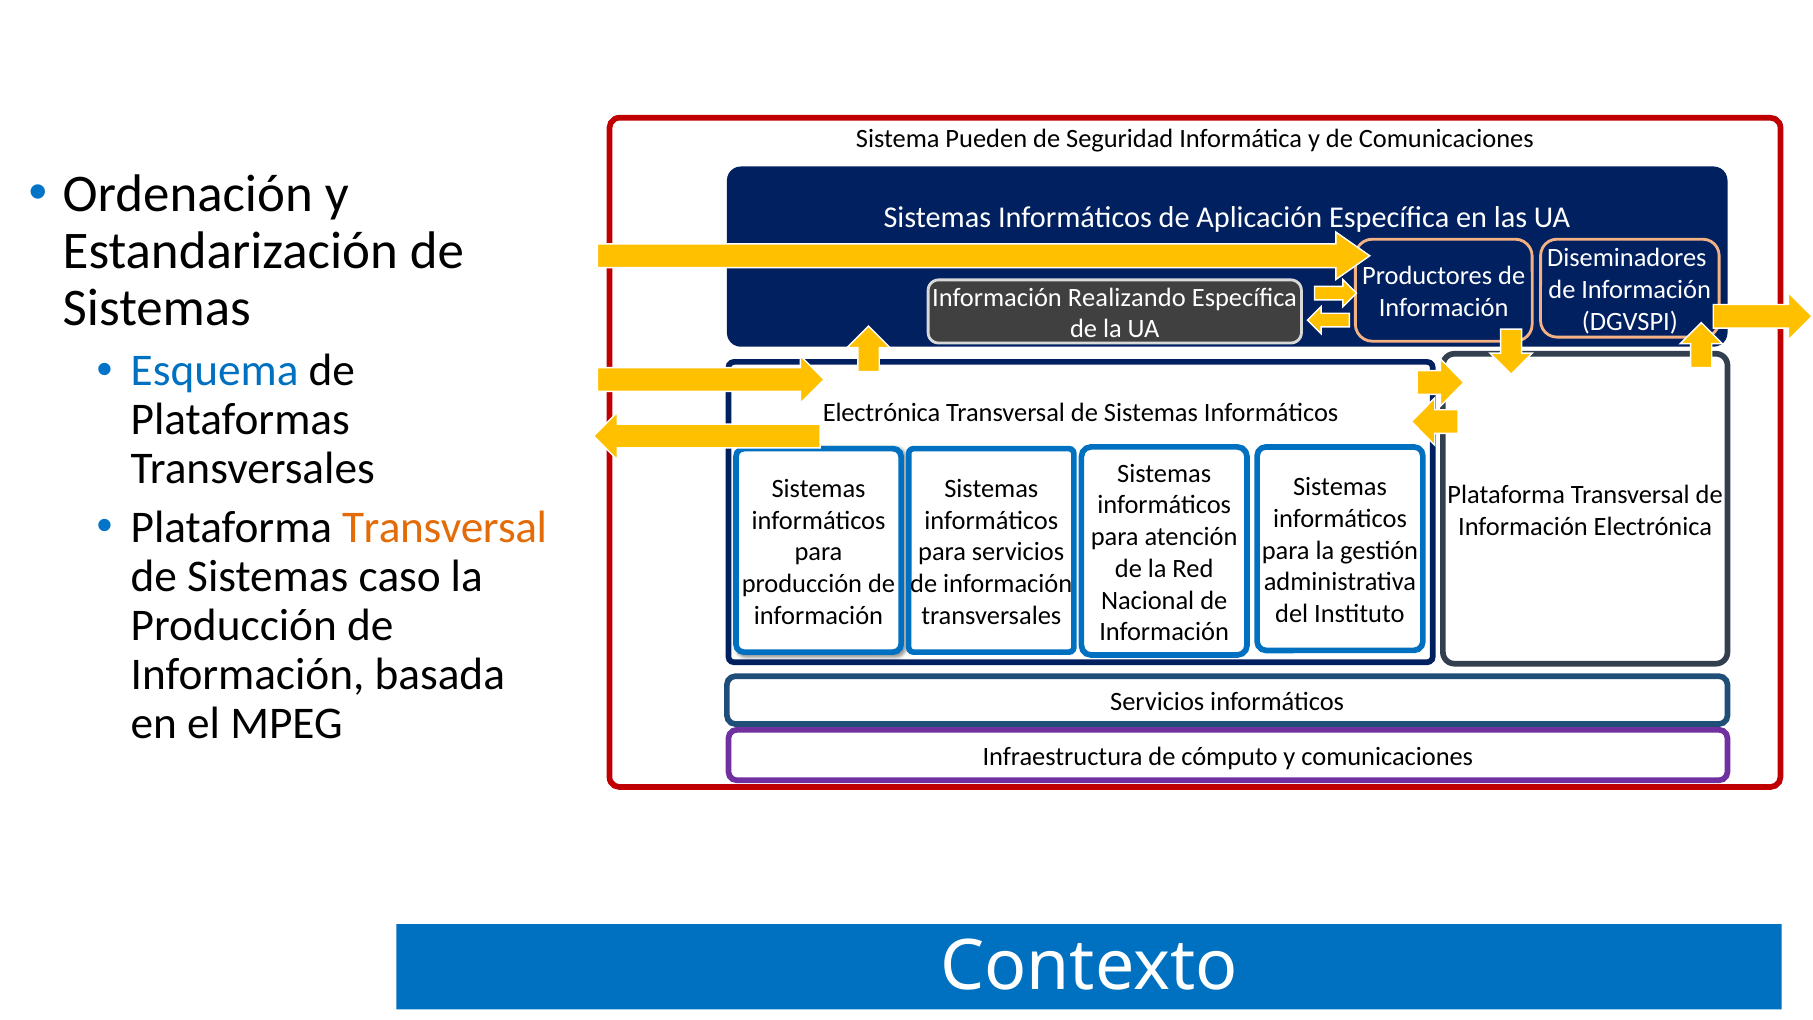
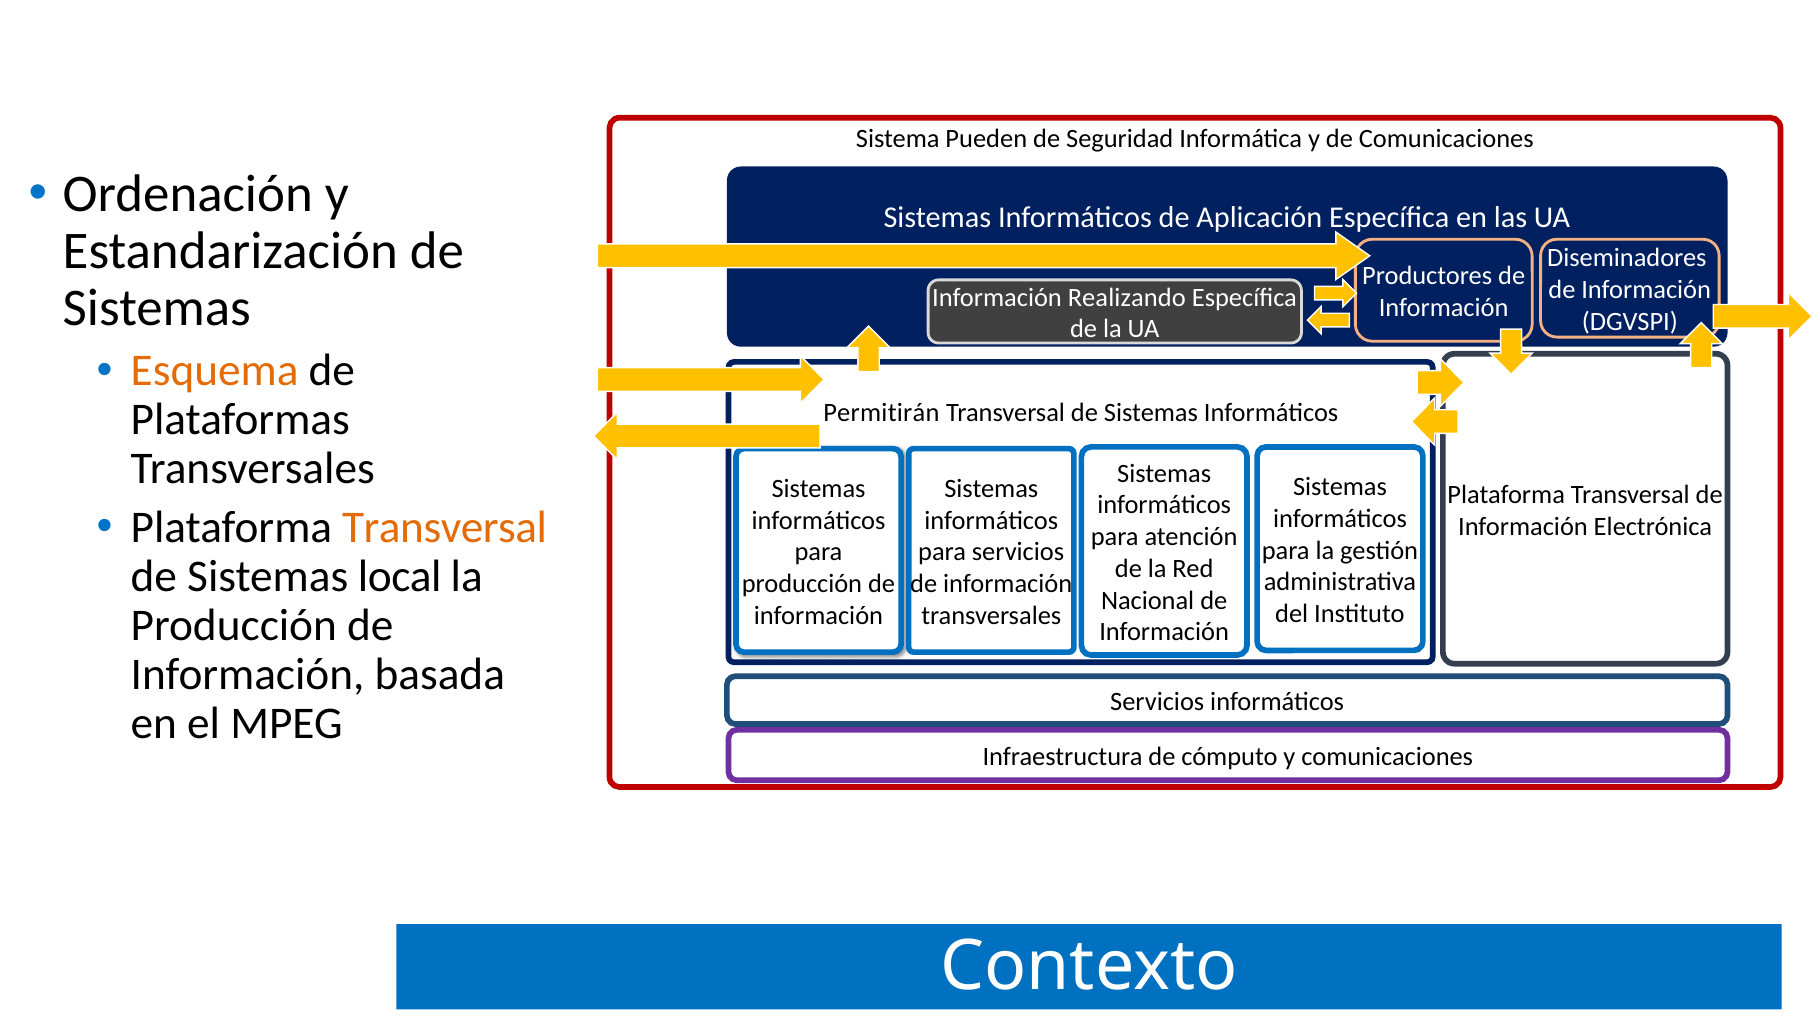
Esquema colour: blue -> orange
Electrónica at (882, 413): Electrónica -> Permitirán
caso: caso -> local
